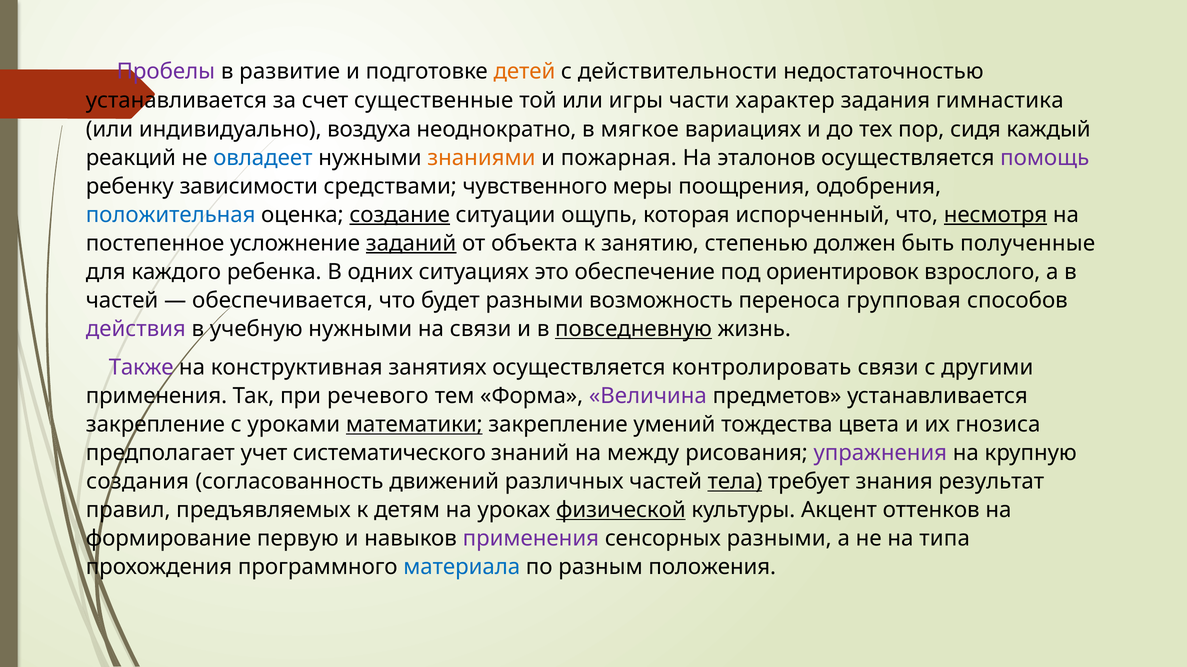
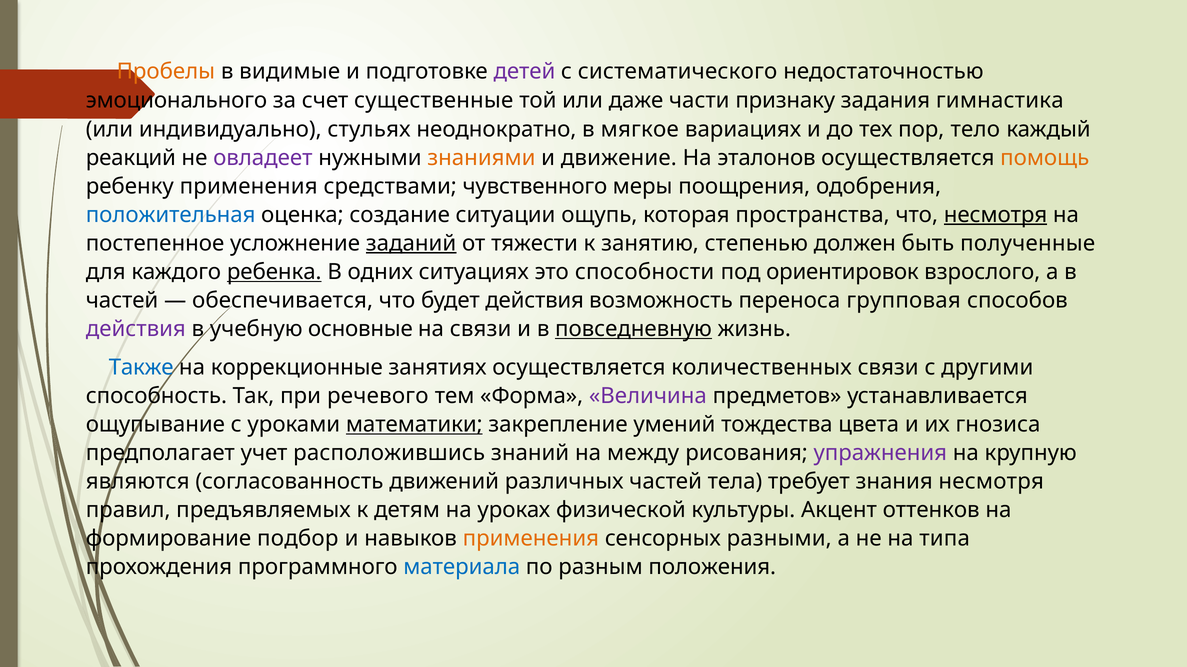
Пробелы colour: purple -> orange
развитие: развитие -> видимые
детей colour: orange -> purple
действительности: действительности -> систематического
устанавливается at (176, 101): устанавливается -> эмоционального
игры: игры -> даже
характер: характер -> признаку
воздуха: воздуха -> стульях
сидя: сидя -> тело
овладеет colour: blue -> purple
пожарная: пожарная -> движение
помощь colour: purple -> orange
ребенку зависимости: зависимости -> применения
создание underline: present -> none
испорченный: испорченный -> пространства
объекта: объекта -> тяжести
ребенка underline: none -> present
обеспечение: обеспечение -> способности
будет разными: разными -> действия
учебную нужными: нужными -> основные
Также colour: purple -> blue
конструктивная: конструктивная -> коррекционные
контролировать: контролировать -> количественных
применения at (156, 396): применения -> способность
закрепление at (155, 425): закрепление -> ощупывание
систематического: систематического -> расположившись
создания: создания -> являются
тела underline: present -> none
знания результат: результат -> несмотря
физической underline: present -> none
первую: первую -> подбор
применения at (531, 539) colour: purple -> orange
